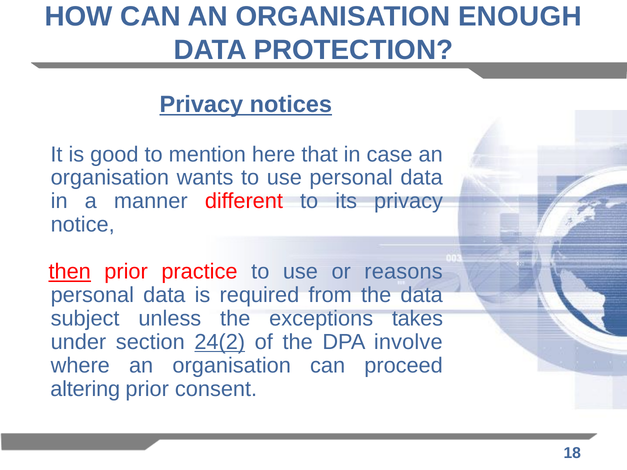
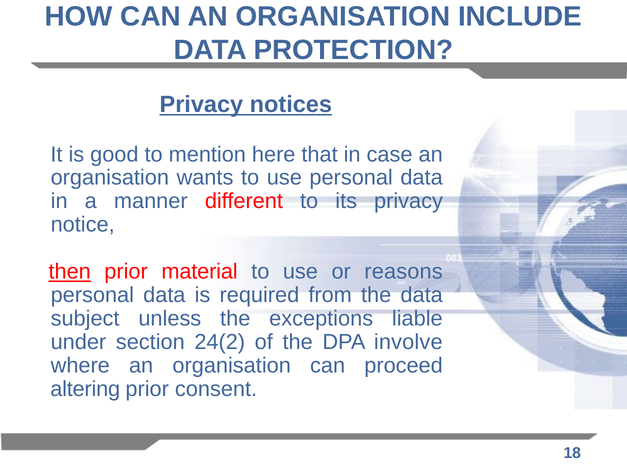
ENOUGH: ENOUGH -> INCLUDE
practice: practice -> material
takes: takes -> liable
24(2 underline: present -> none
